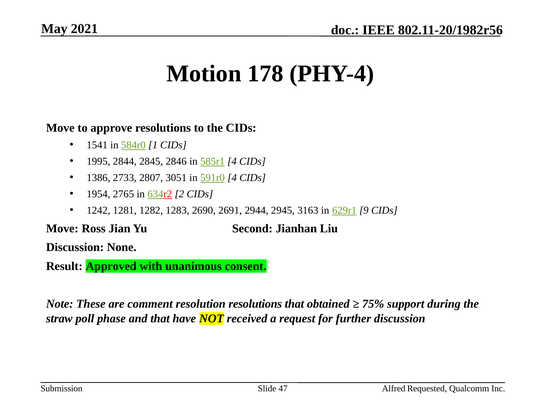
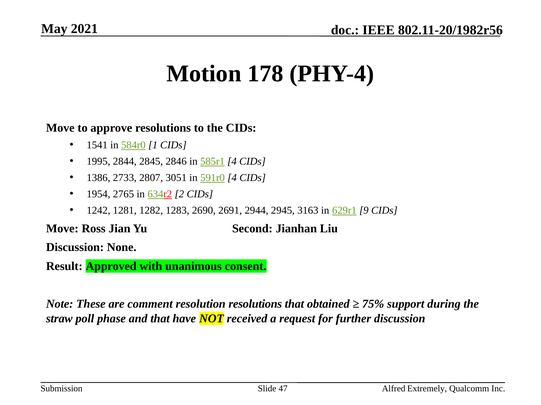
Requested: Requested -> Extremely
